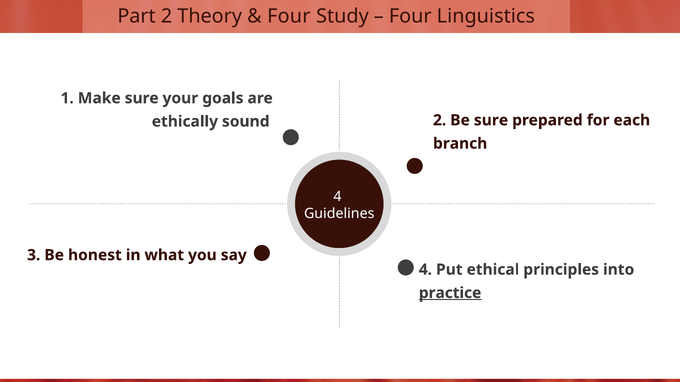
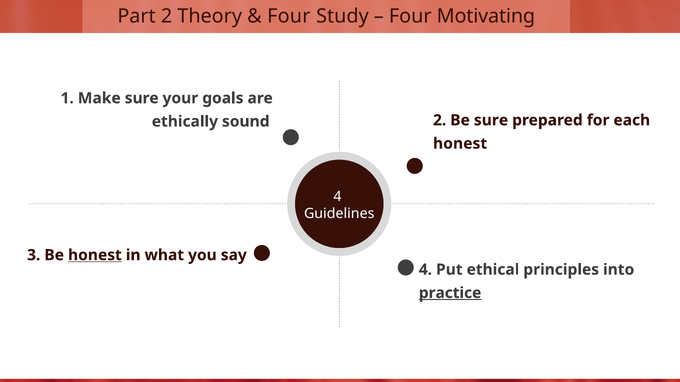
Linguistics: Linguistics -> Motivating
branch at (460, 144): branch -> honest
honest at (95, 255) underline: none -> present
